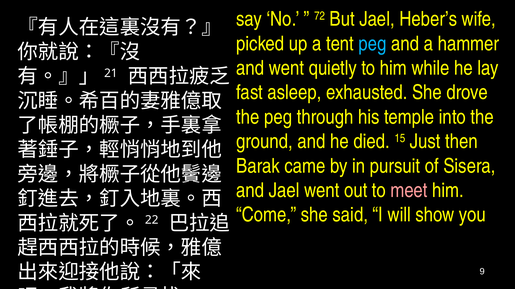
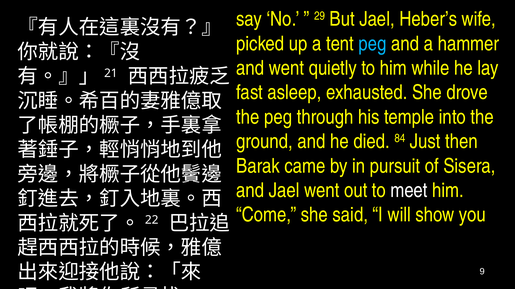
72: 72 -> 29
15: 15 -> 84
meet colour: pink -> white
